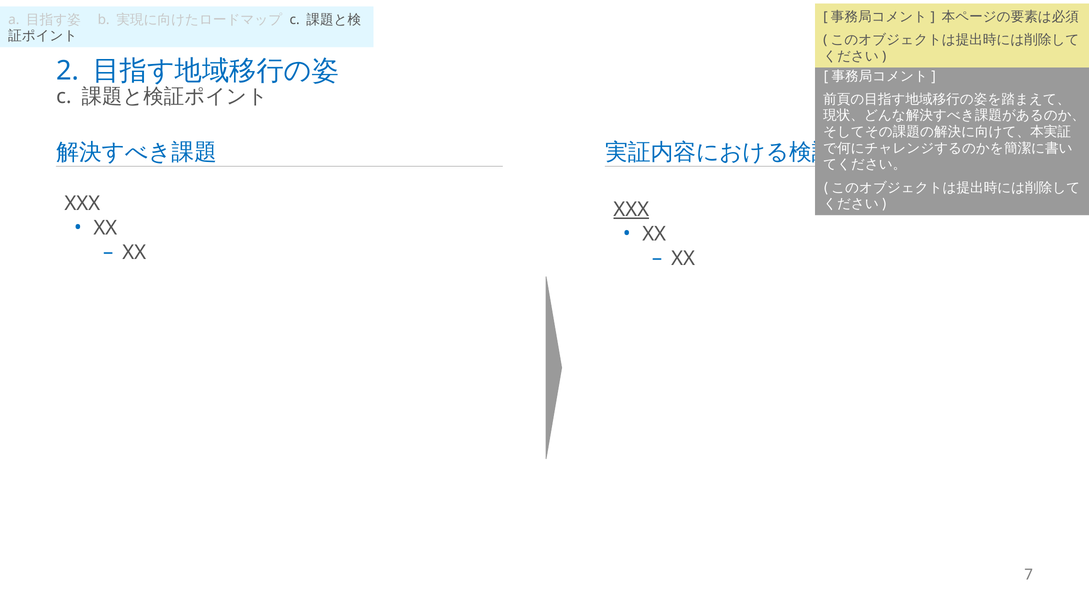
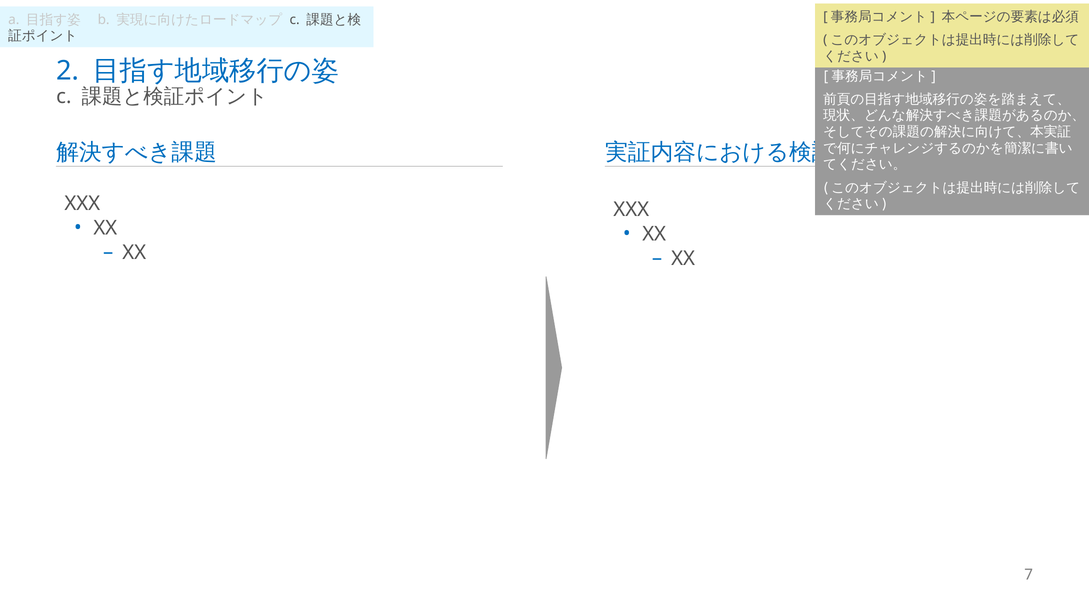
XXX at (631, 210) underline: present -> none
